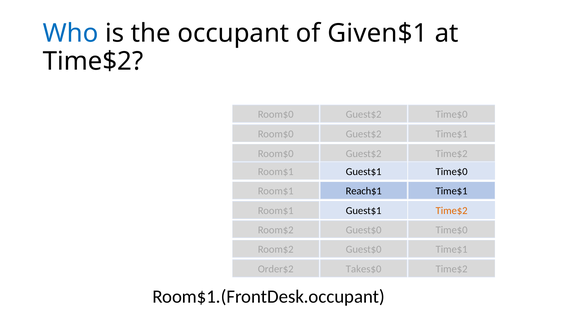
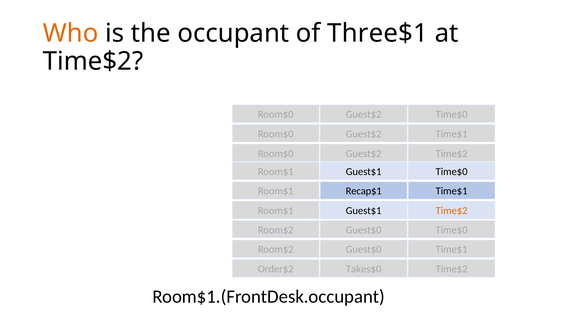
Who colour: blue -> orange
Given$1: Given$1 -> Three$1
Reach$1: Reach$1 -> Recap$1
